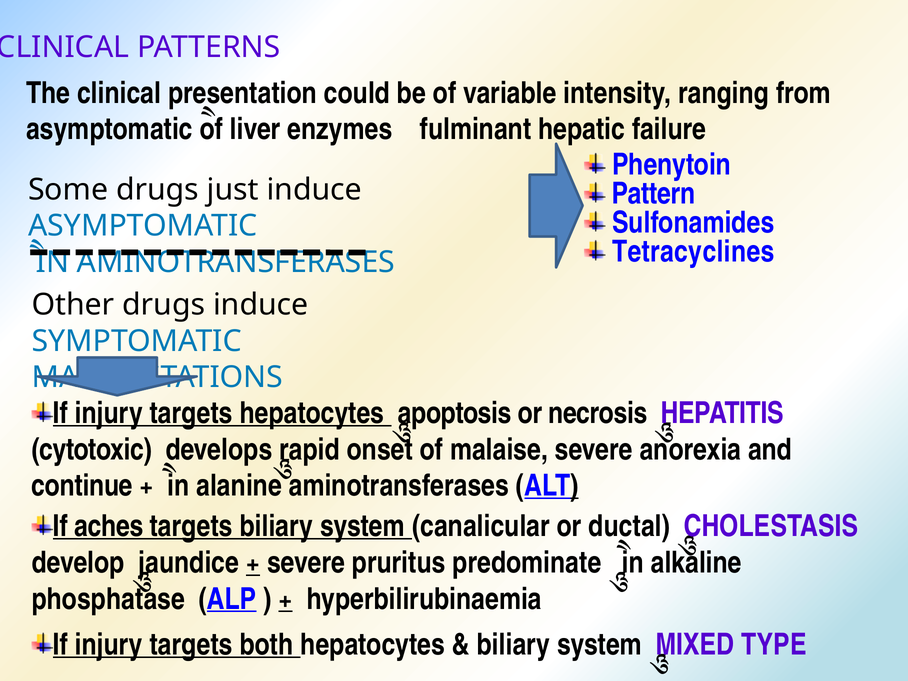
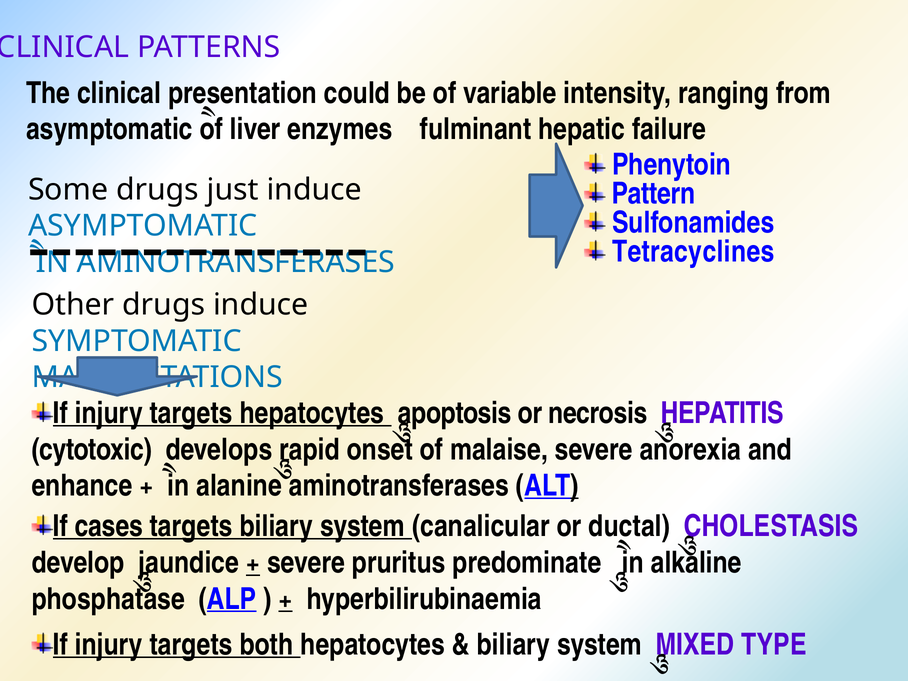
continue: continue -> enhance
aches: aches -> cases
